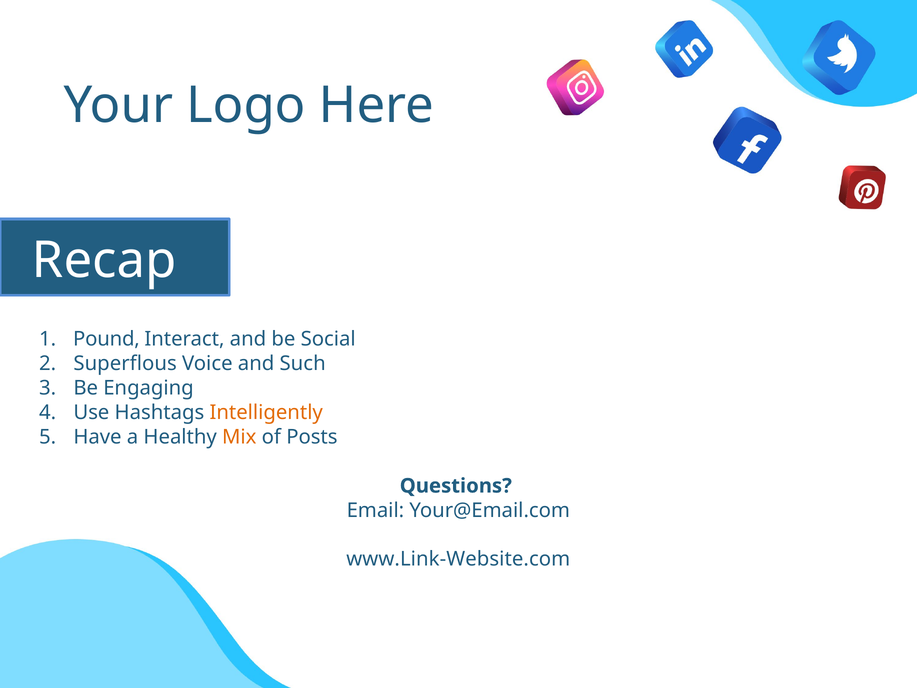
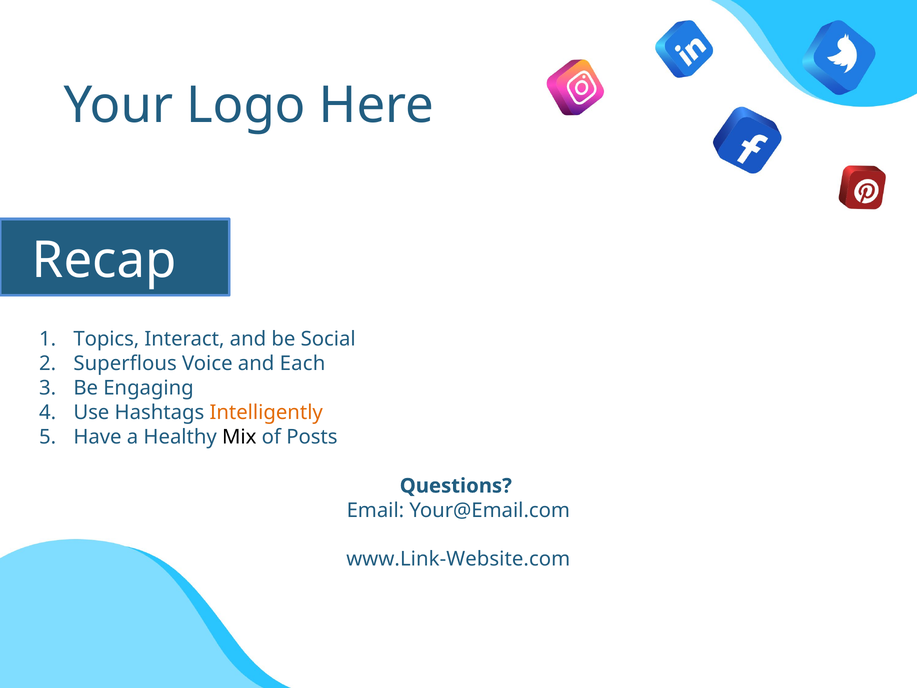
Pound: Pound -> Topics
Such: Such -> Each
Mix colour: orange -> black
